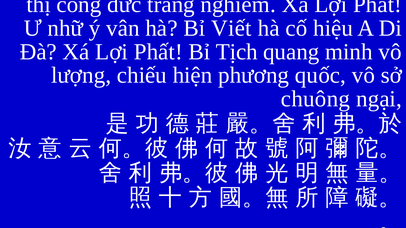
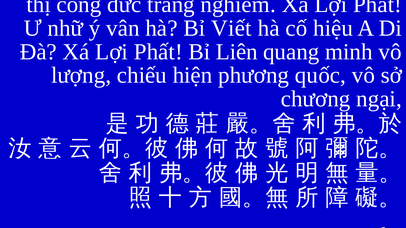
Tịch: Tịch -> Liên
chuông: chuông -> chương
